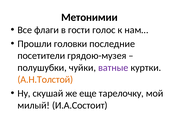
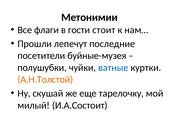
голос: голос -> стоит
головки: головки -> лепечут
грядою-музея: грядою-музея -> буйные-музея
ватные colour: purple -> blue
